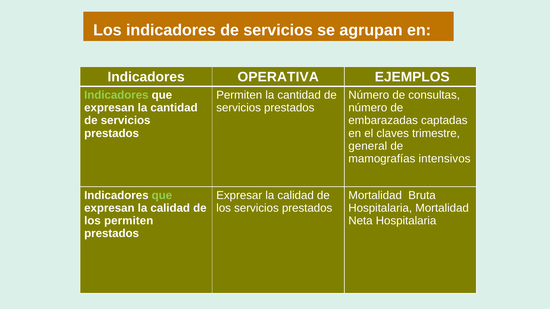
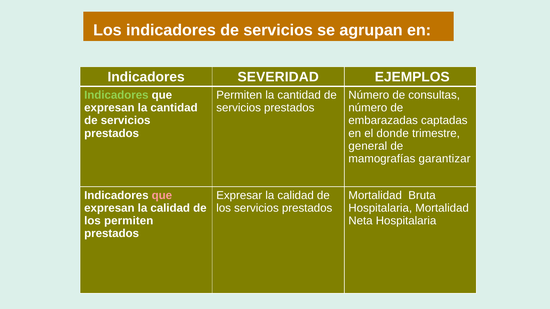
OPERATIVA: OPERATIVA -> SEVERIDAD
claves: claves -> donde
intensivos: intensivos -> garantizar
que at (162, 195) colour: light green -> pink
